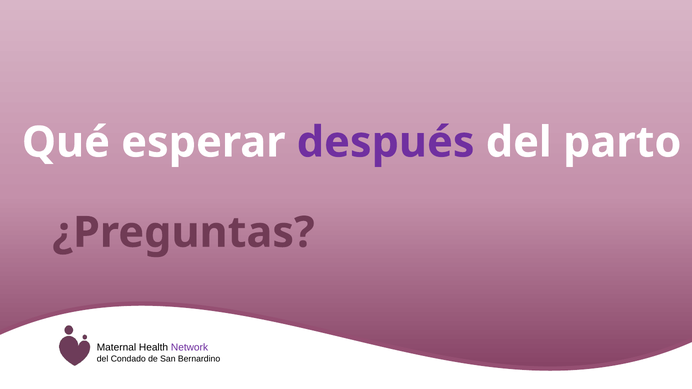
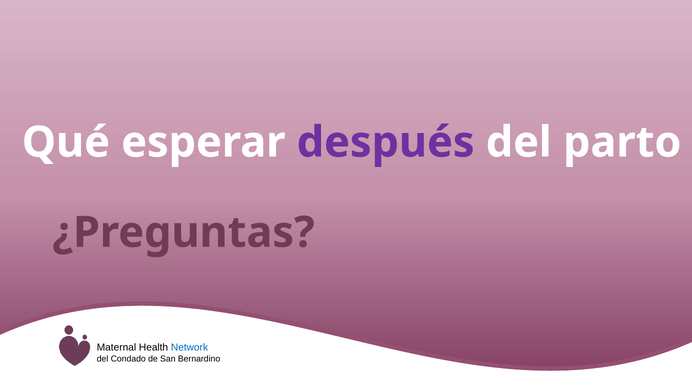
Network colour: purple -> blue
